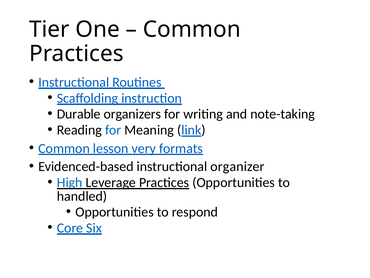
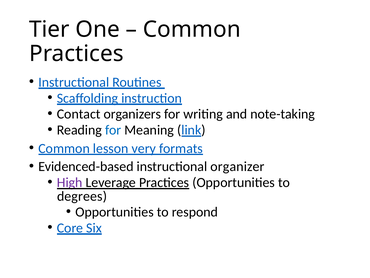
Durable: Durable -> Contact
High colour: blue -> purple
handled: handled -> degrees
